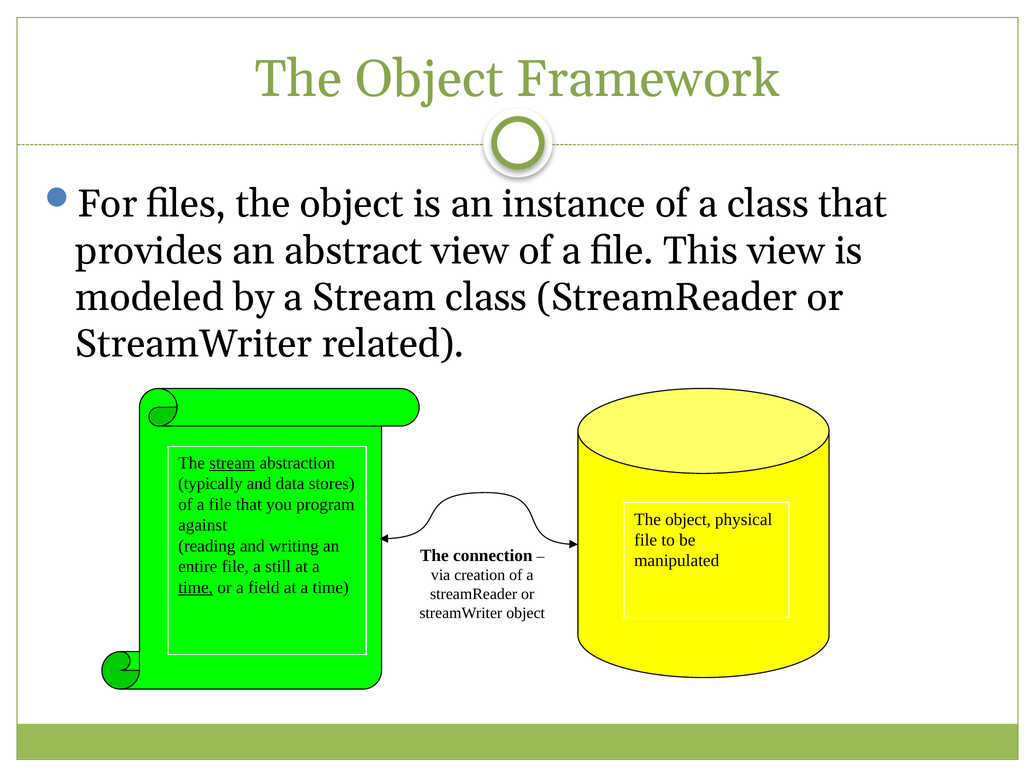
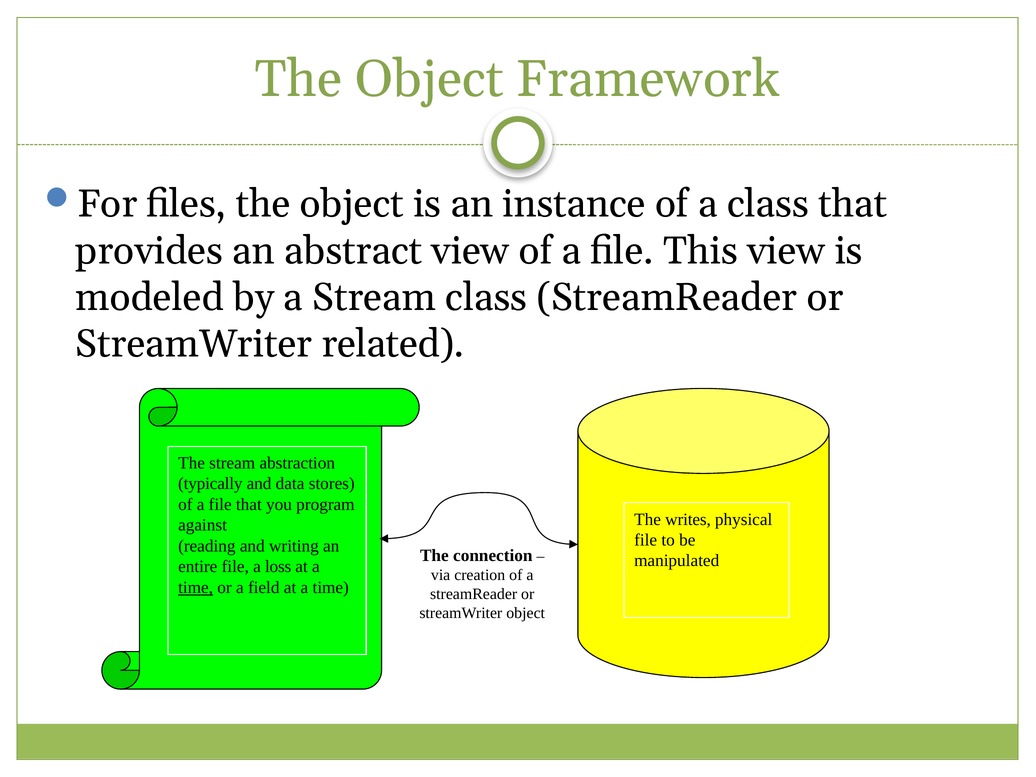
stream at (232, 463) underline: present -> none
object at (688, 519): object -> writes
still: still -> loss
